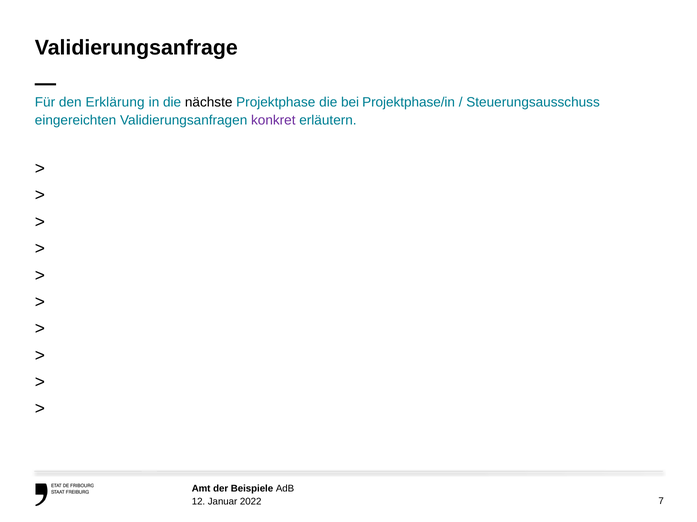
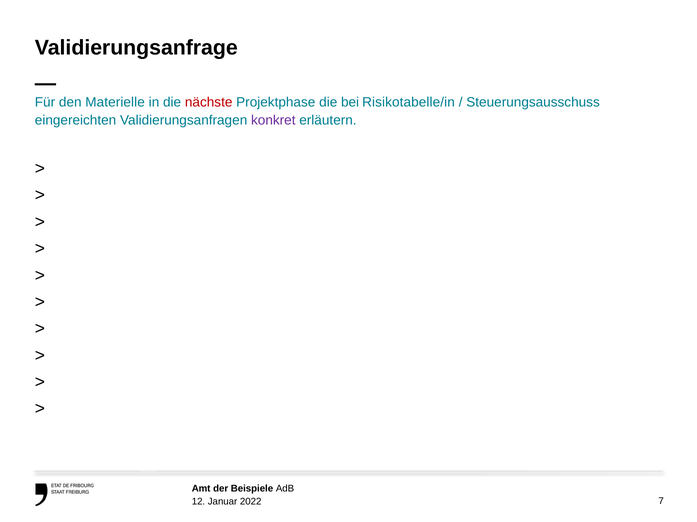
Erklärung: Erklärung -> Materielle
nächste colour: black -> red
Projektphase/in: Projektphase/in -> Risikotabelle/in
